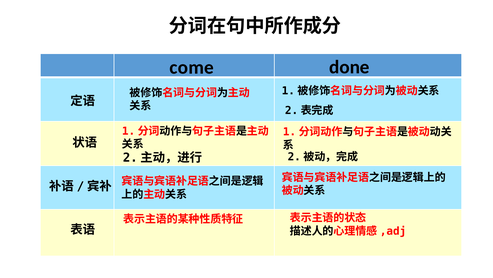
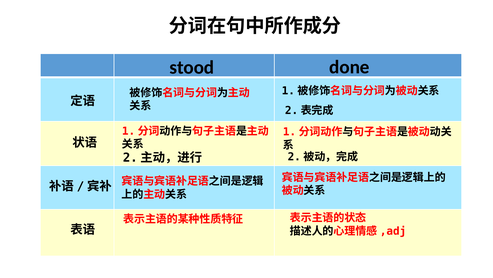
come: come -> stood
